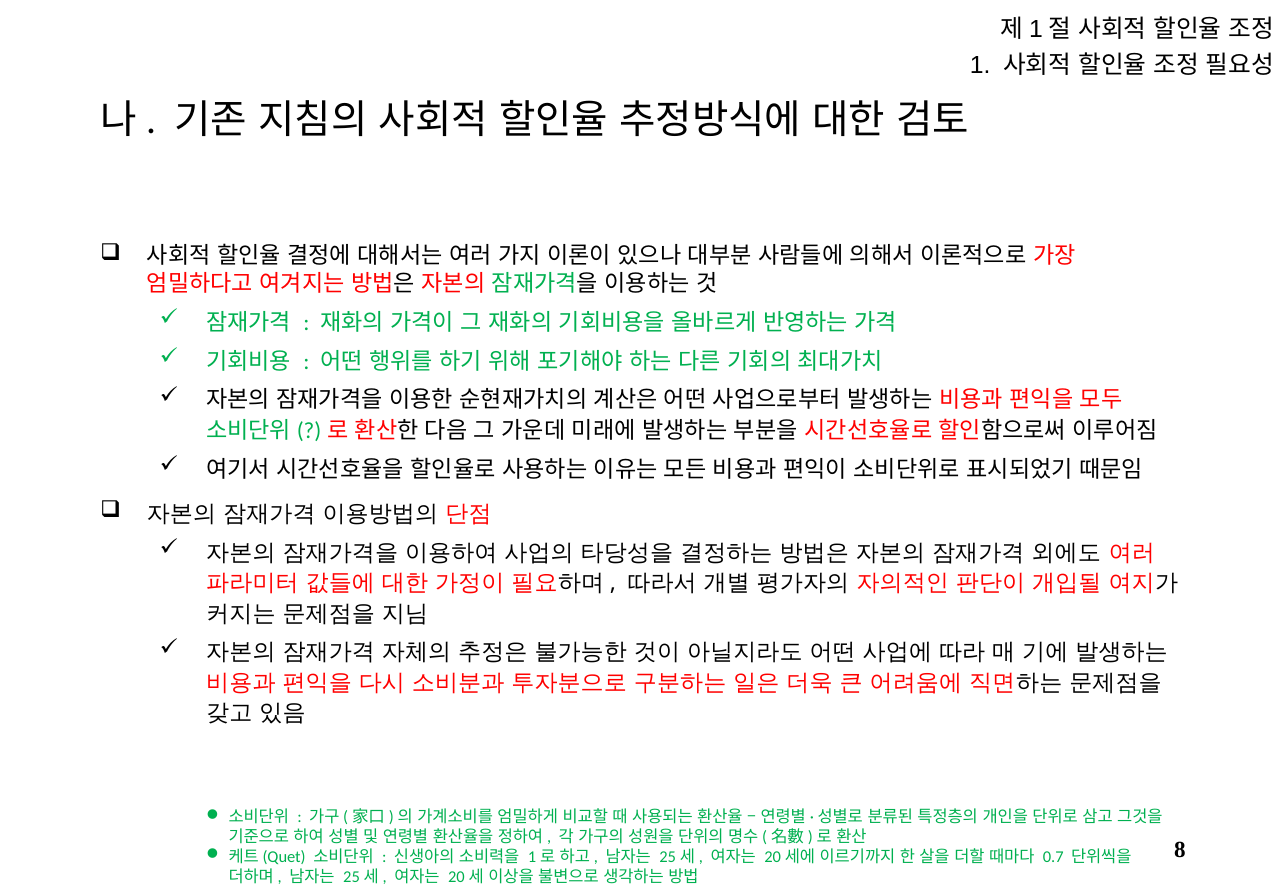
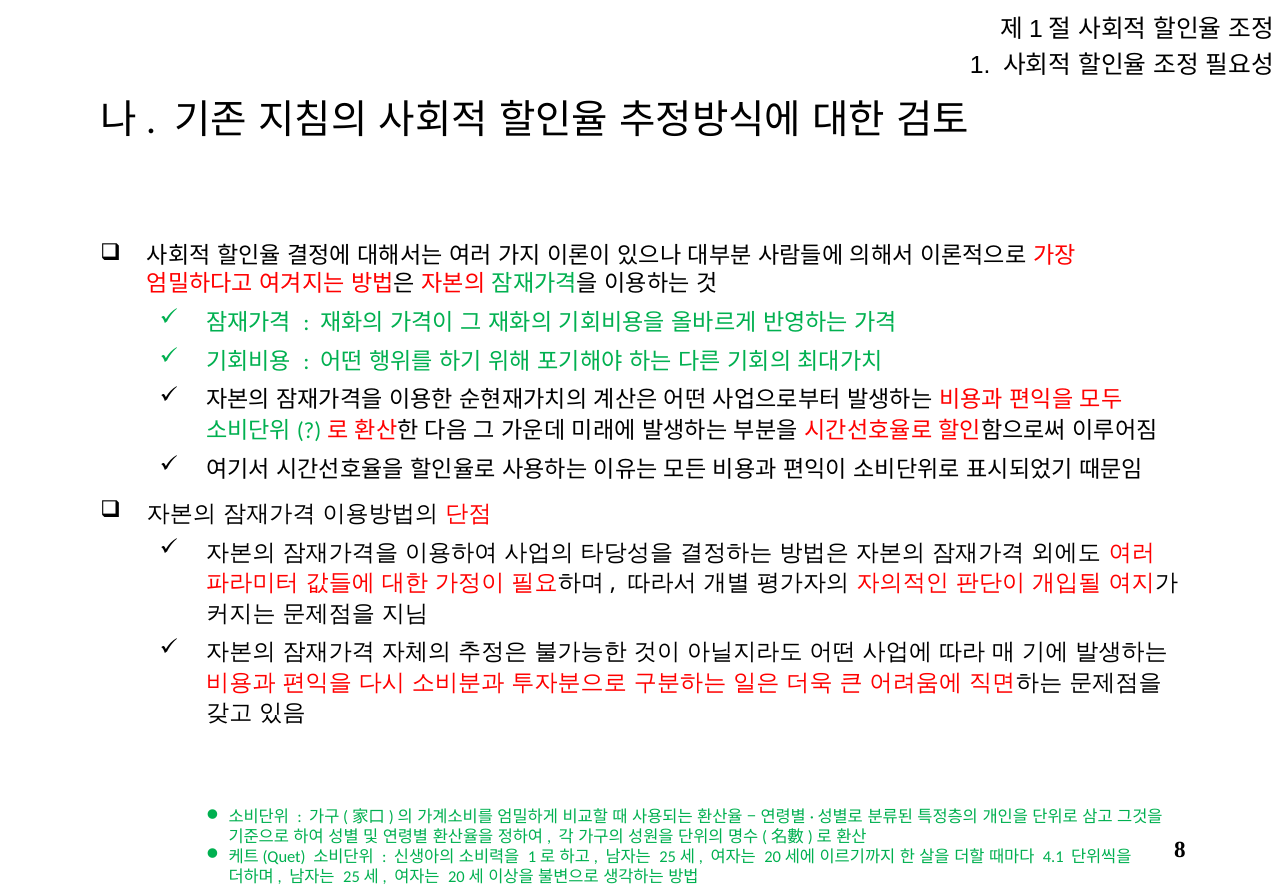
0.7: 0.7 -> 4.1
